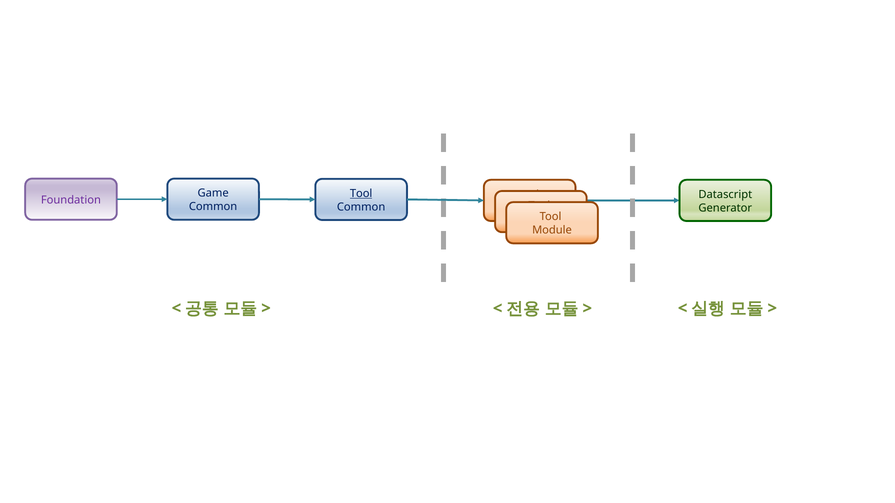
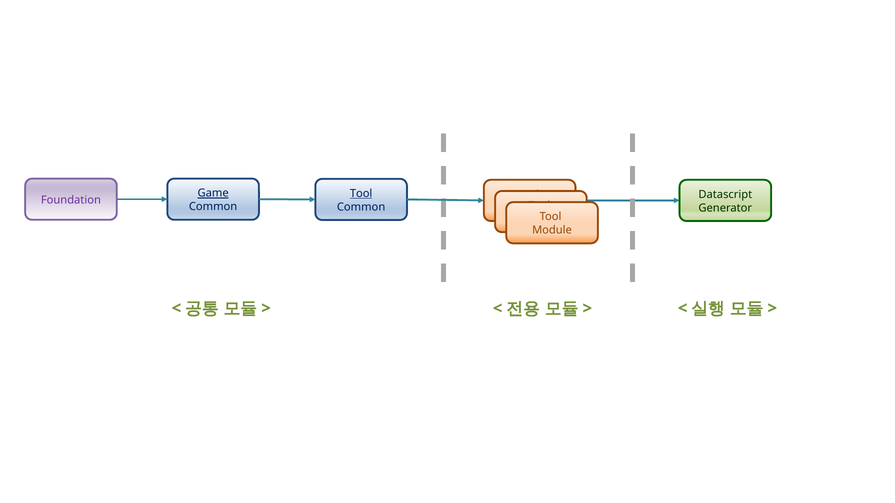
Game underline: none -> present
